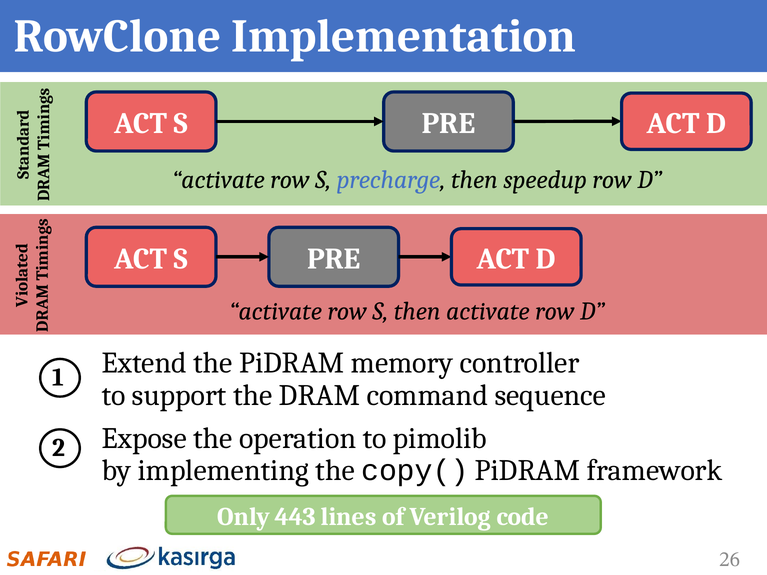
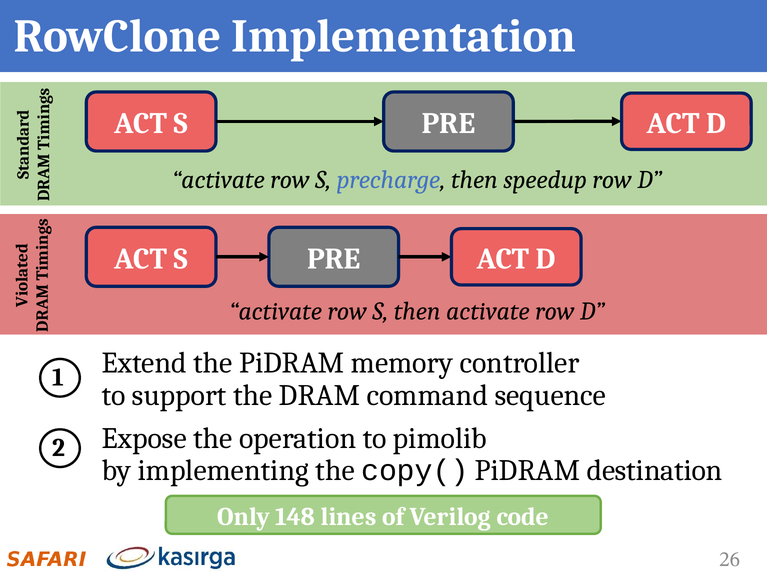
framework: framework -> destination
443: 443 -> 148
